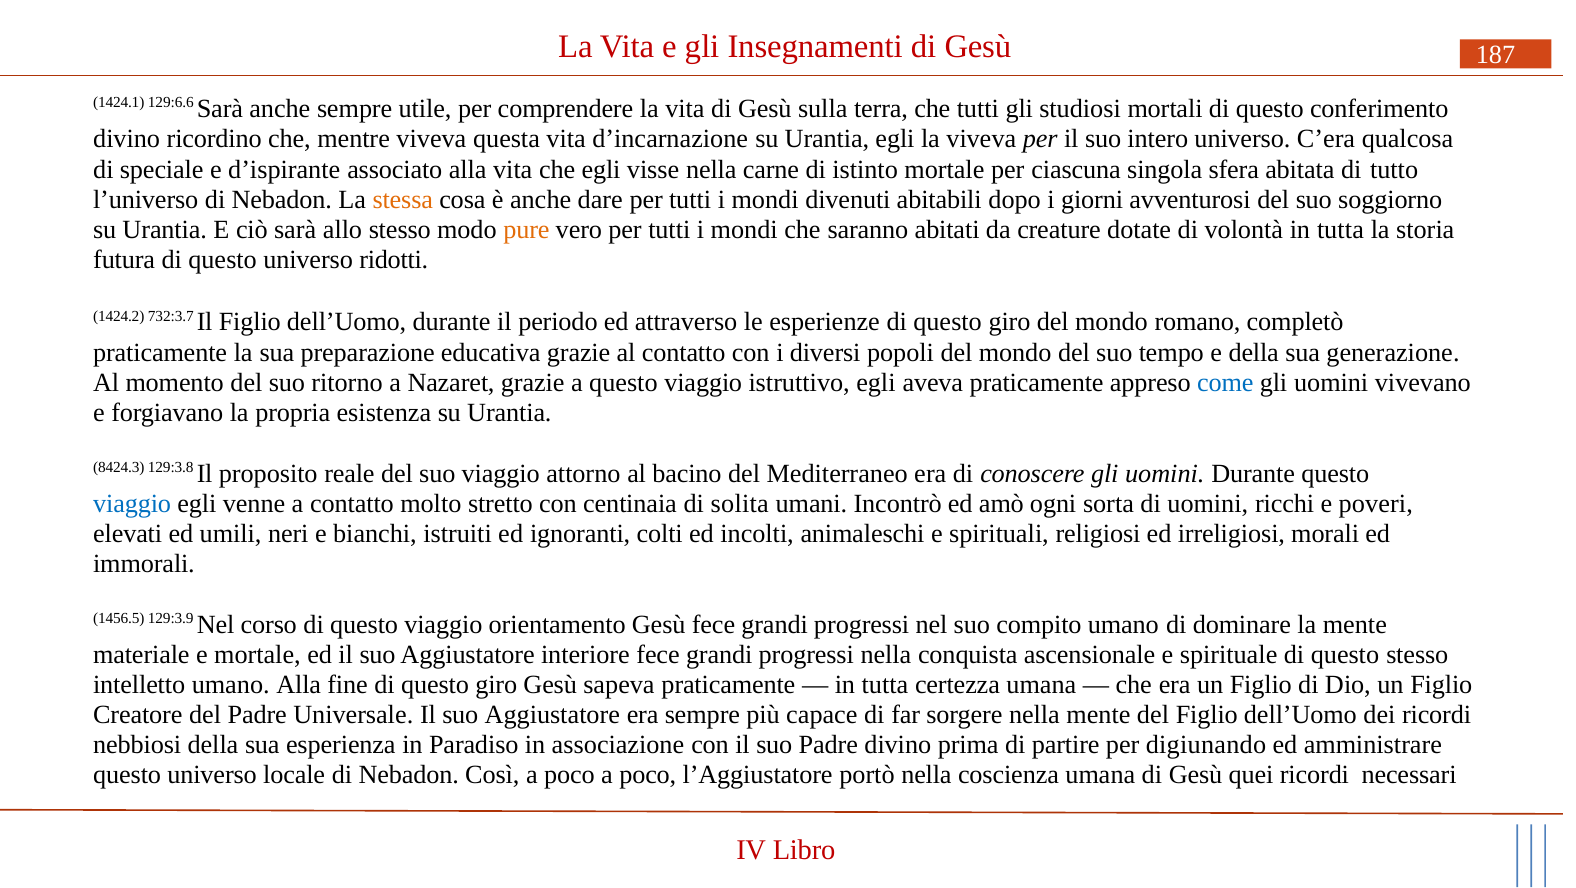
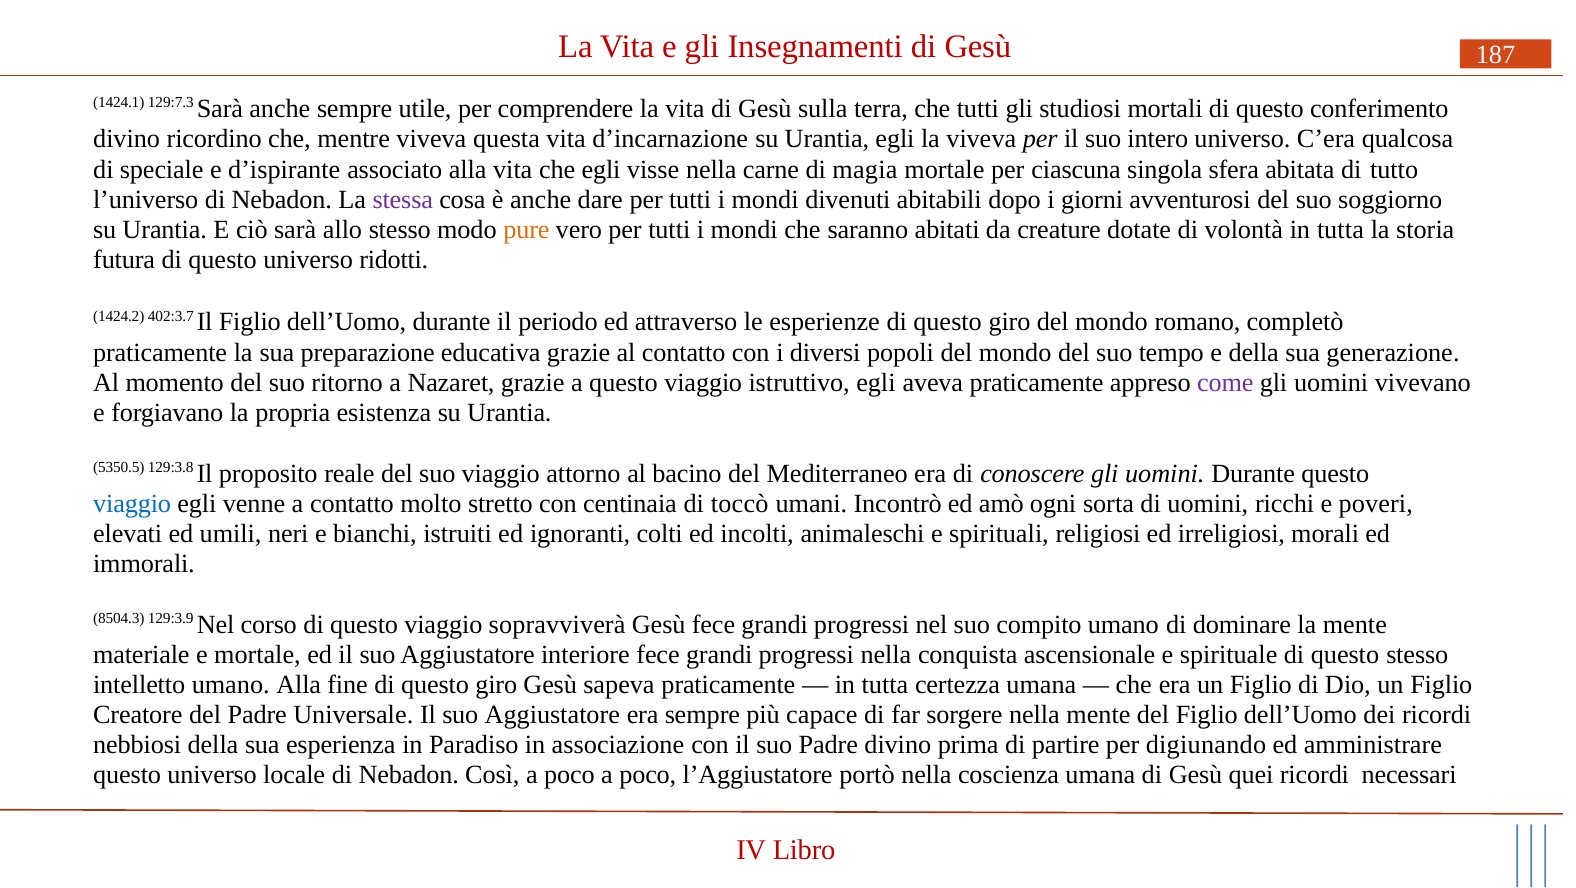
129:6.6: 129:6.6 -> 129:7.3
istinto: istinto -> magia
stessa colour: orange -> purple
732:3.7: 732:3.7 -> 402:3.7
come colour: blue -> purple
8424.3: 8424.3 -> 5350.5
solita: solita -> toccò
1456.5: 1456.5 -> 8504.3
orientamento: orientamento -> sopravviverà
